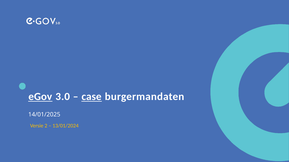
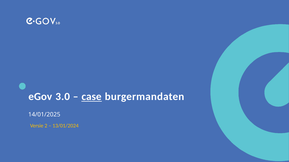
eGov underline: present -> none
